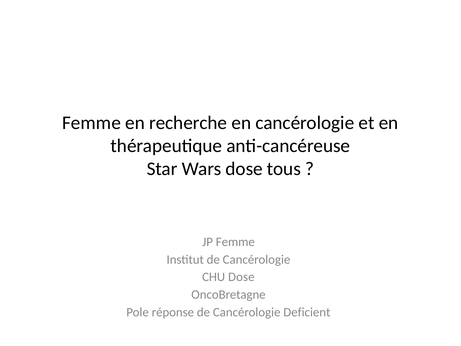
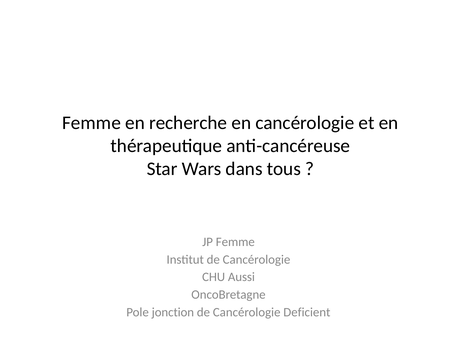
Wars dose: dose -> dans
CHU Dose: Dose -> Aussi
réponse: réponse -> jonction
